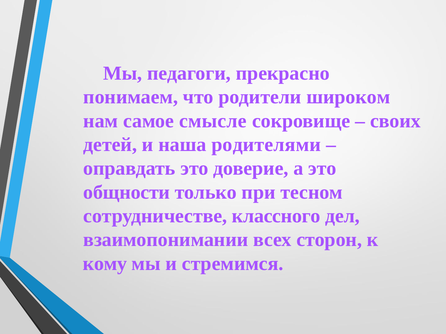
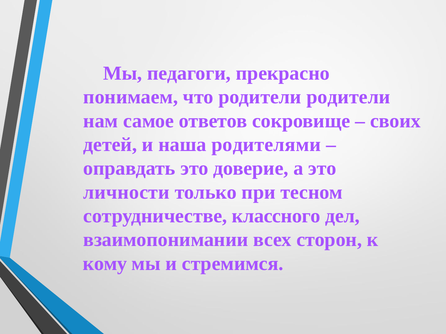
родители широком: широком -> родители
смысле: смысле -> ответов
общности: общности -> личности
